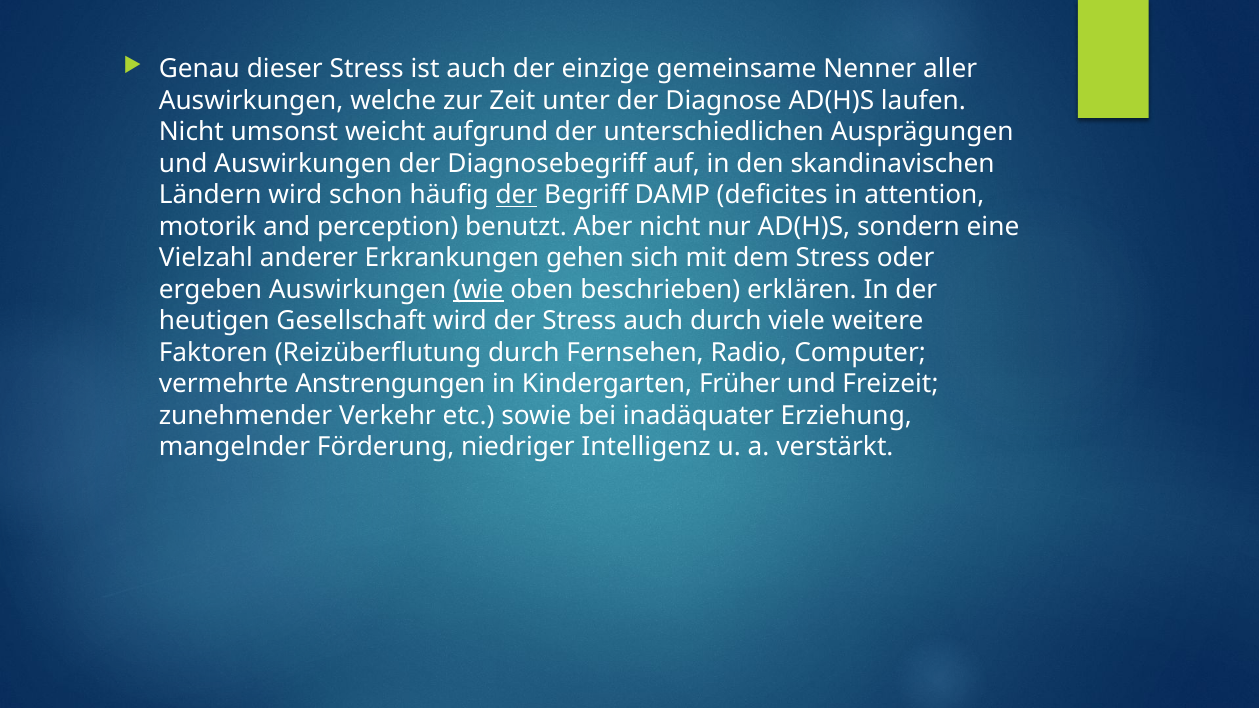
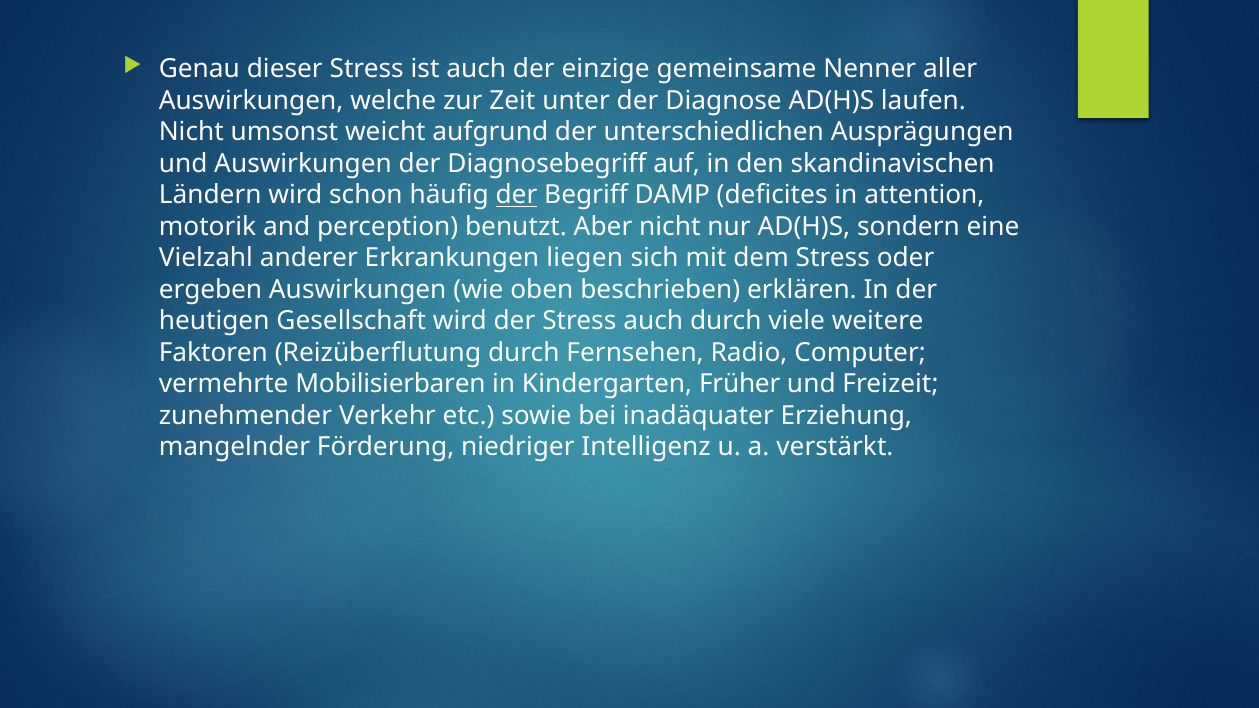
gehen: gehen -> liegen
wie underline: present -> none
Anstrengungen: Anstrengungen -> Mobilisierbaren
